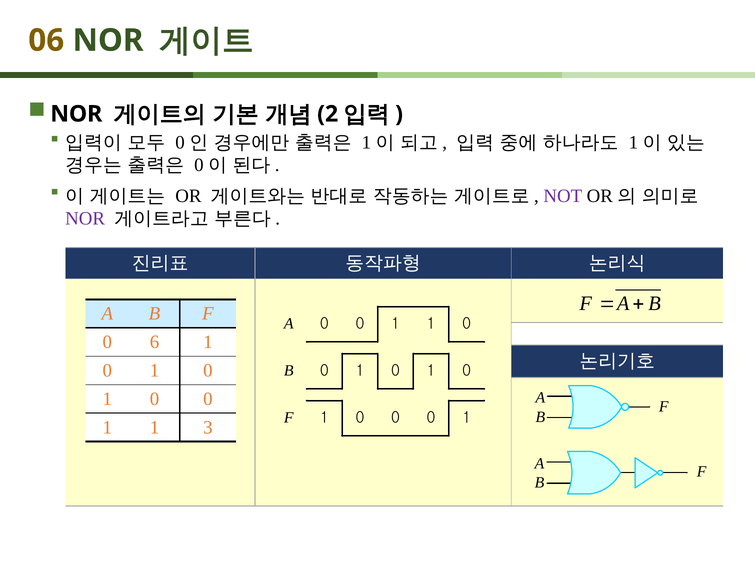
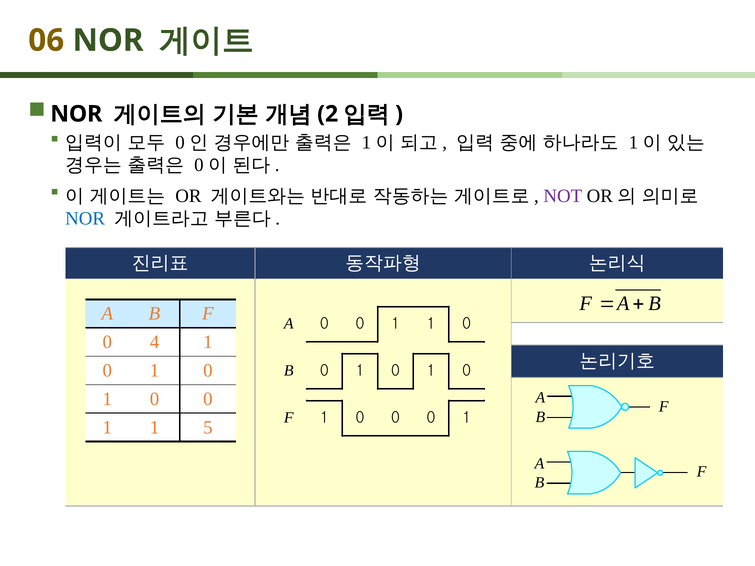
NOR at (85, 219) colour: purple -> blue
6: 6 -> 4
3: 3 -> 5
